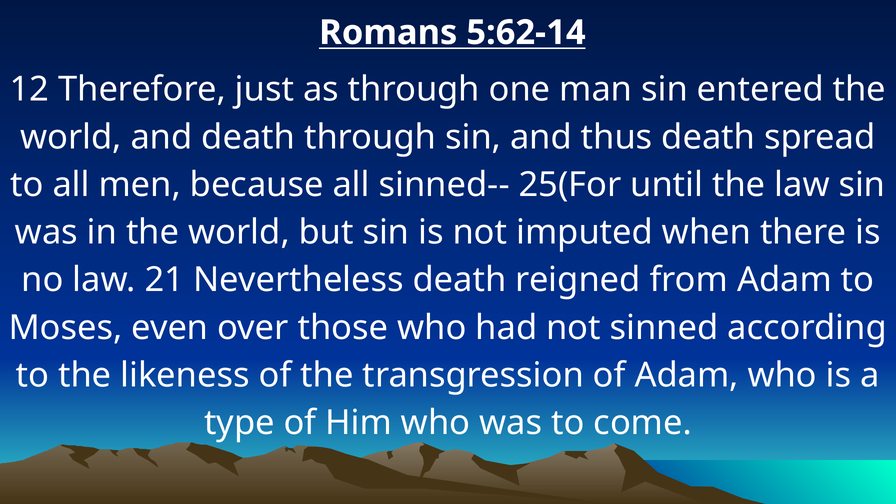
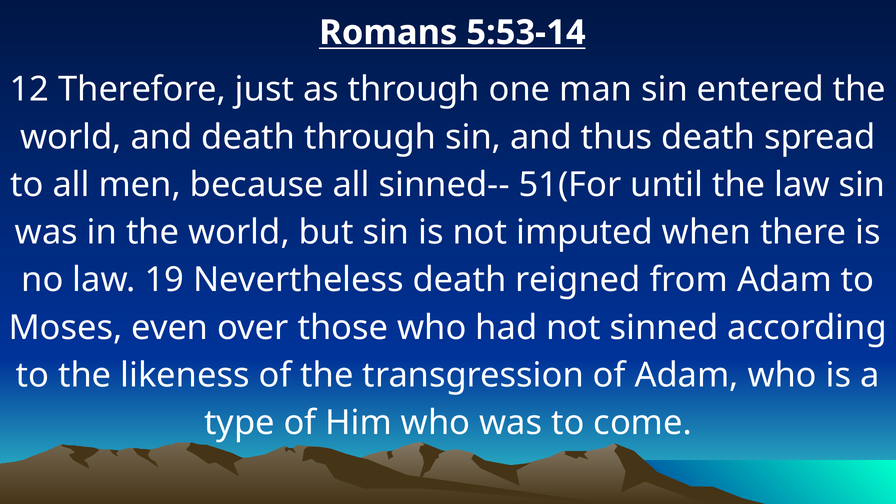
5:62-14: 5:62-14 -> 5:53-14
25(For: 25(For -> 51(For
21: 21 -> 19
